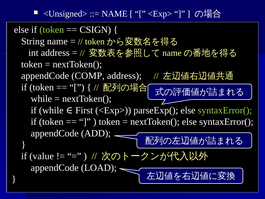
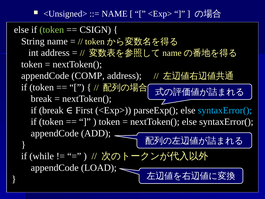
while at (41, 99): while -> break
if while: while -> break
syntaxError( at (225, 110) colour: light green -> light blue
value: value -> while
